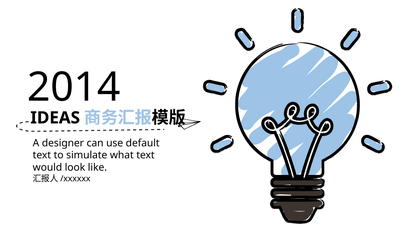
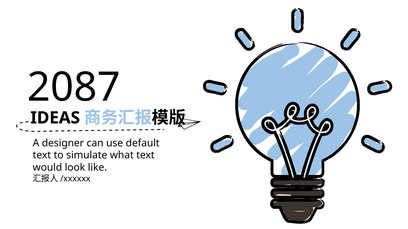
2014: 2014 -> 2087
